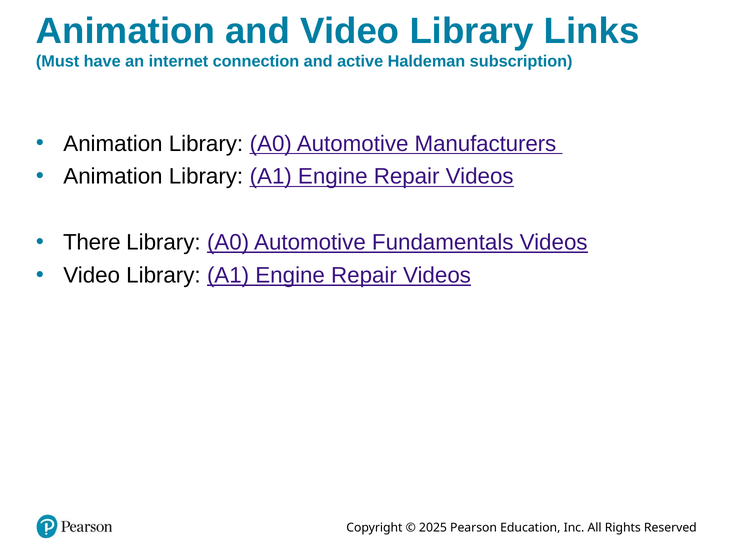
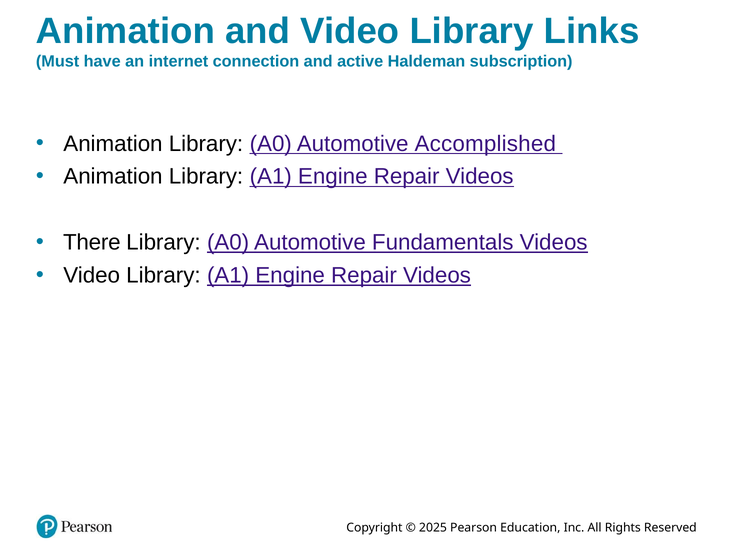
Manufacturers: Manufacturers -> Accomplished
